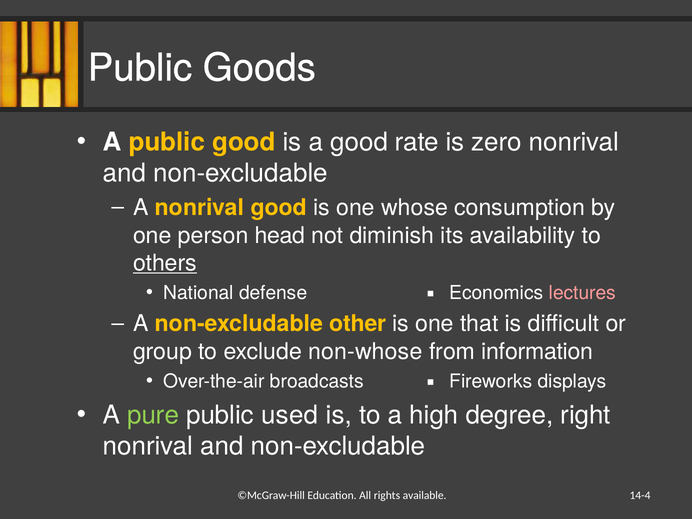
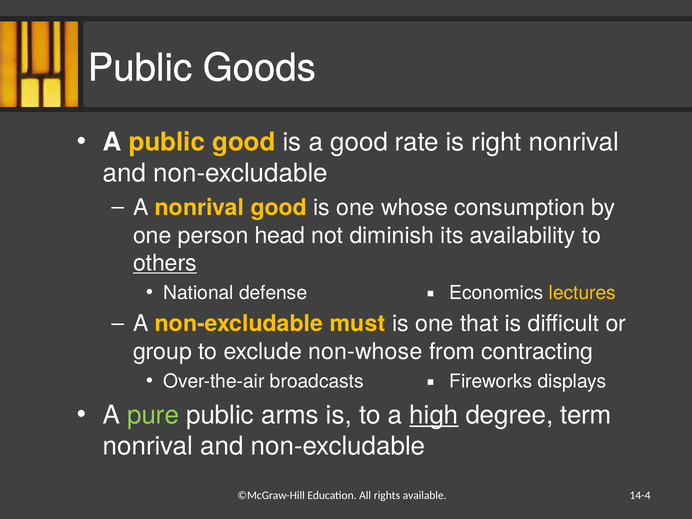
zero: zero -> right
lectures colour: pink -> yellow
other: other -> must
information: information -> contracting
used: used -> arms
high underline: none -> present
right: right -> term
